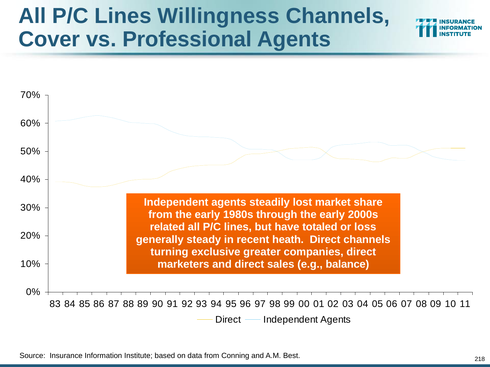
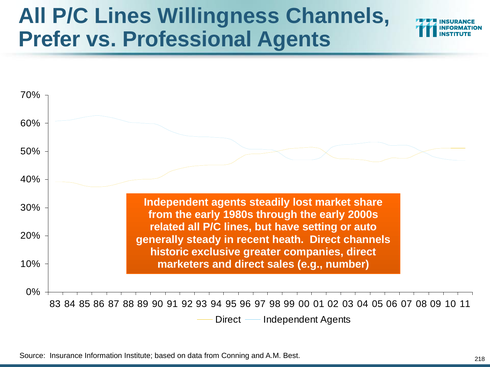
Cover: Cover -> Prefer
totaled: totaled -> setting
loss: loss -> auto
turning: turning -> historic
balance: balance -> number
